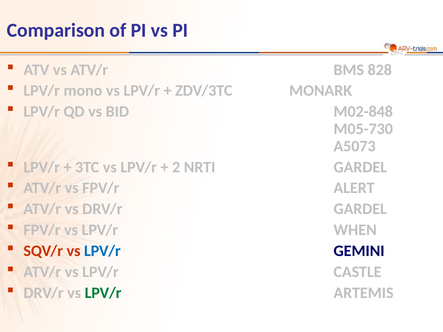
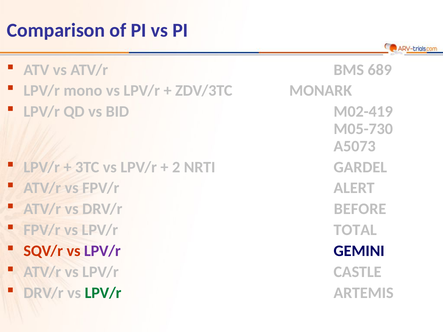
828: 828 -> 689
M02-848: M02-848 -> M02-419
DRV/r GARDEL: GARDEL -> BEFORE
WHEN: WHEN -> TOTAL
LPV/r at (102, 251) colour: blue -> purple
